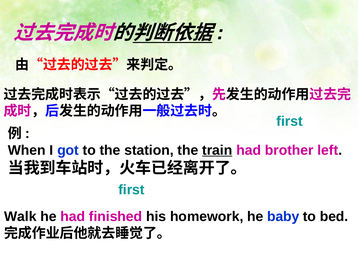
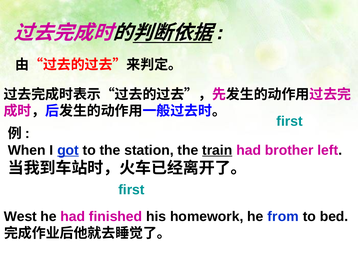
got underline: none -> present
Walk: Walk -> West
baby: baby -> from
